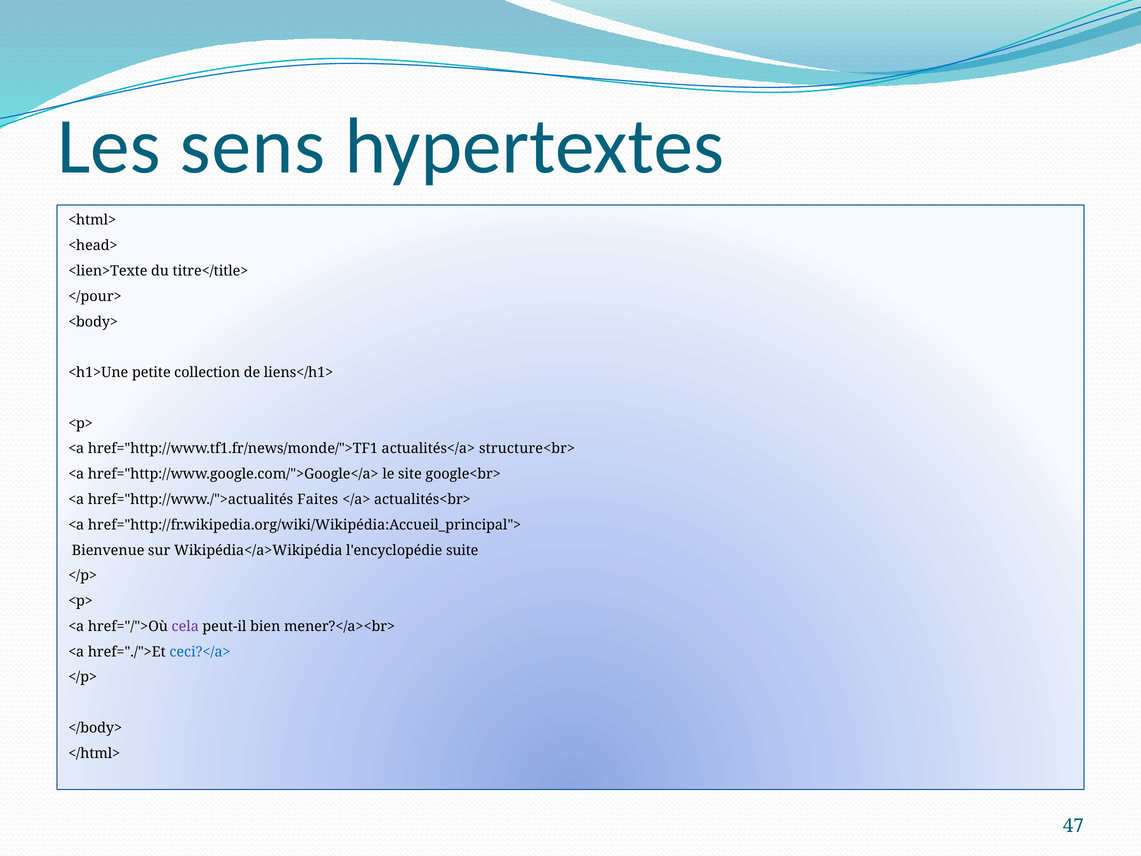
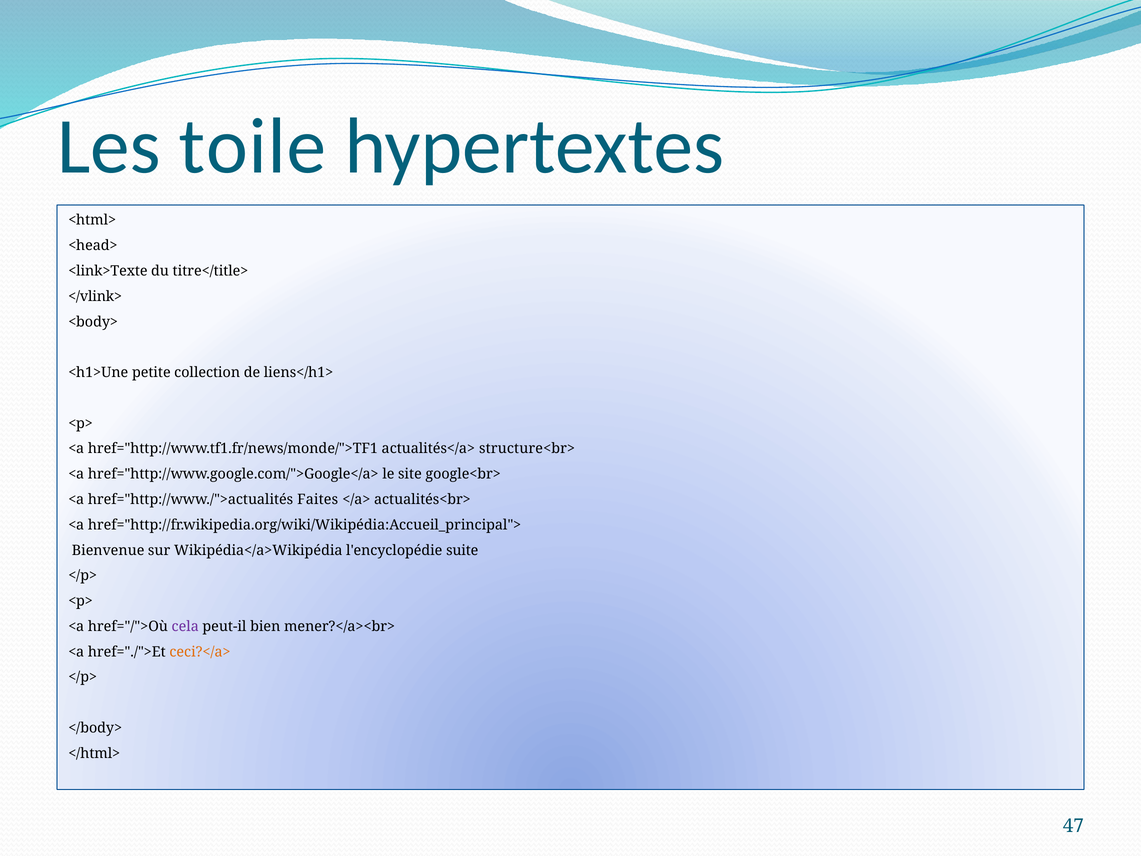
sens: sens -> toile
<lien>Texte: <lien>Texte -> <link>Texte
</pour>: </pour> -> </vlink>
ceci?</a> colour: blue -> orange
